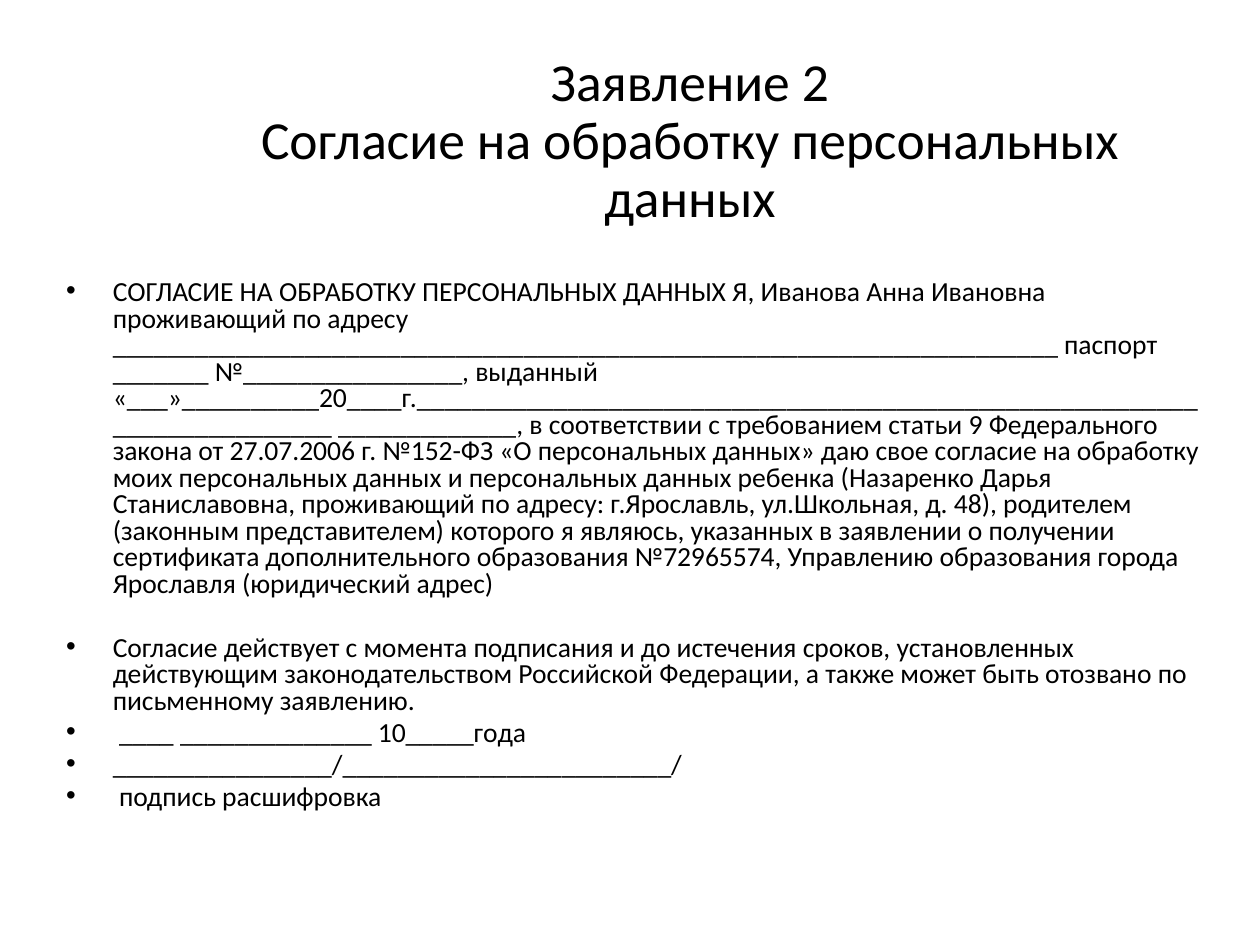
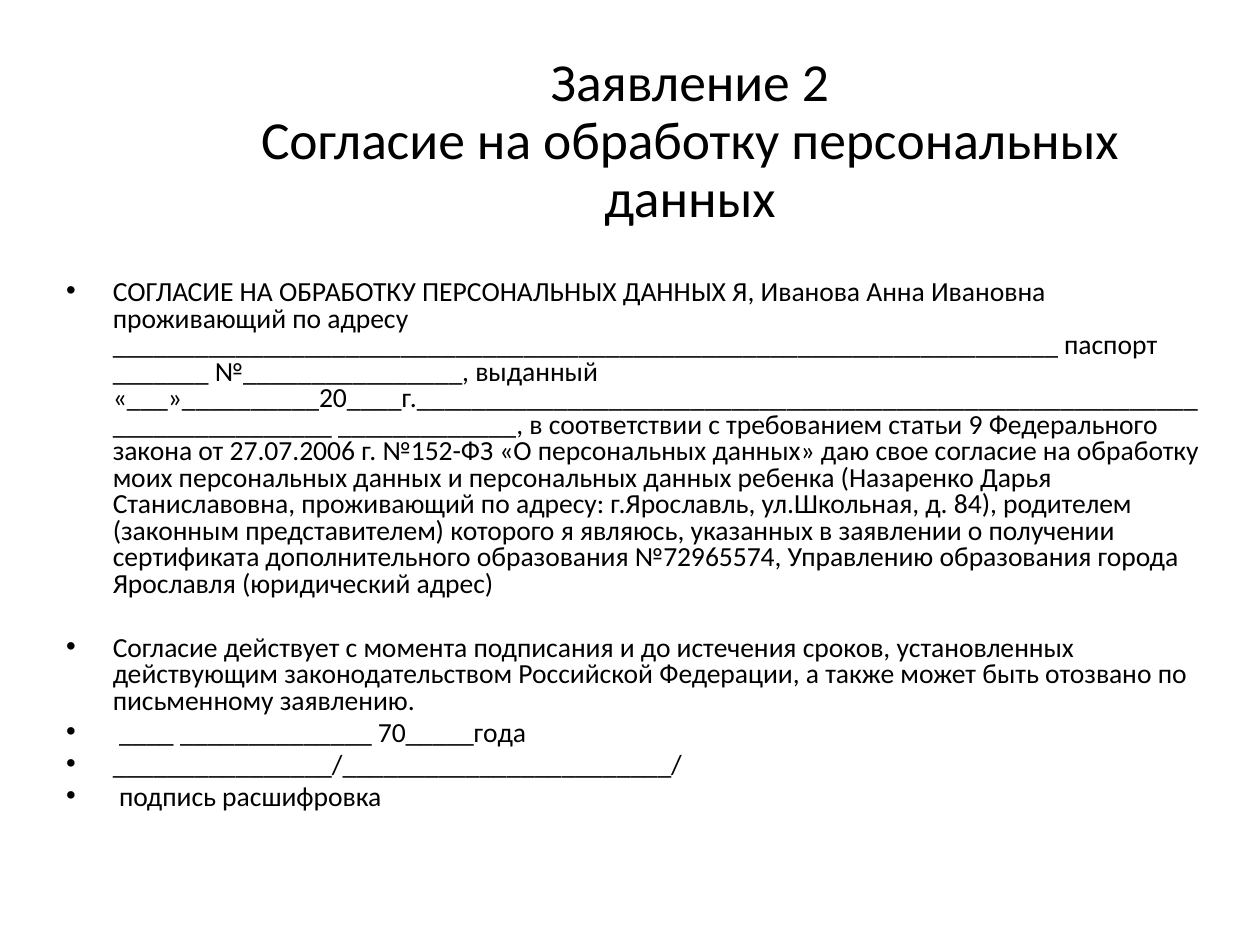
48: 48 -> 84
10_____года: 10_____года -> 70_____года
